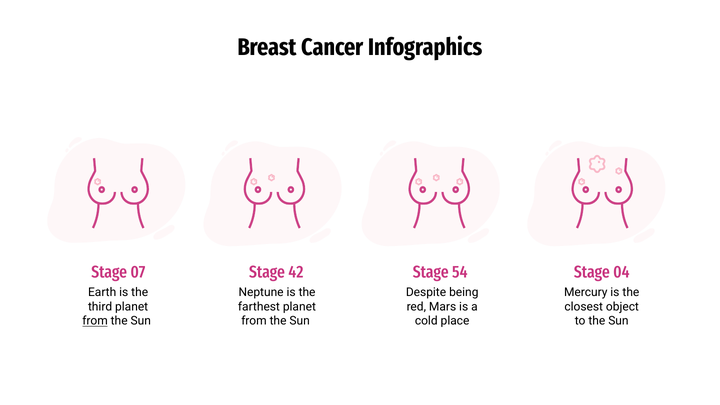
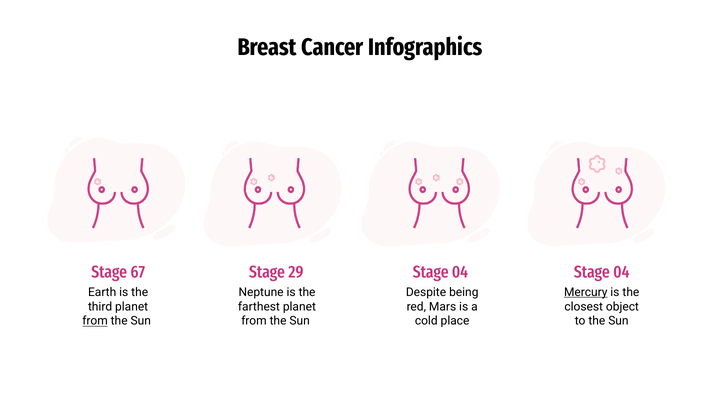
07: 07 -> 67
42: 42 -> 29
54 at (460, 272): 54 -> 04
Mercury underline: none -> present
